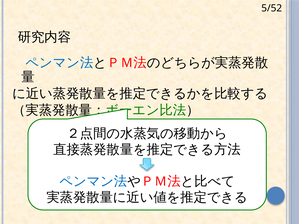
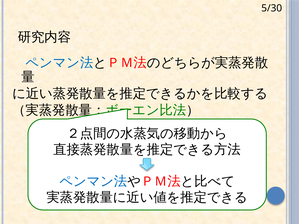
5/52: 5/52 -> 5/30
